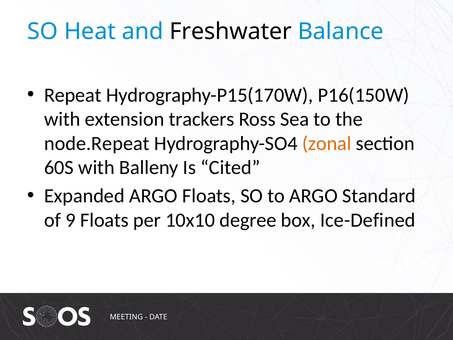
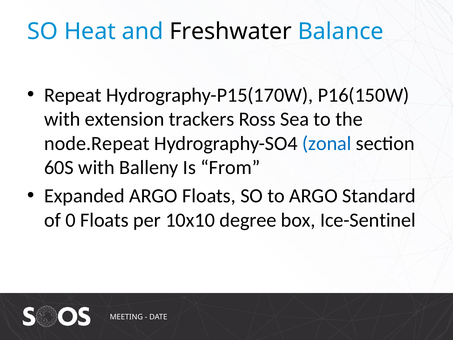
zonal colour: orange -> blue
Cited: Cited -> From
9: 9 -> 0
Ice-Defined: Ice-Defined -> Ice-Sentinel
